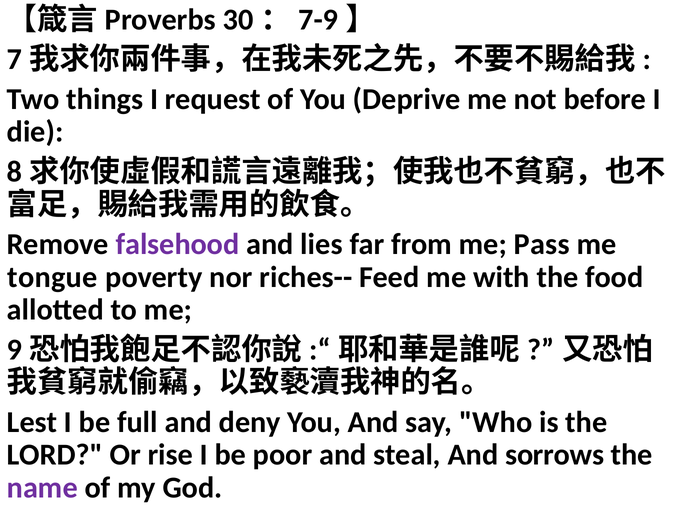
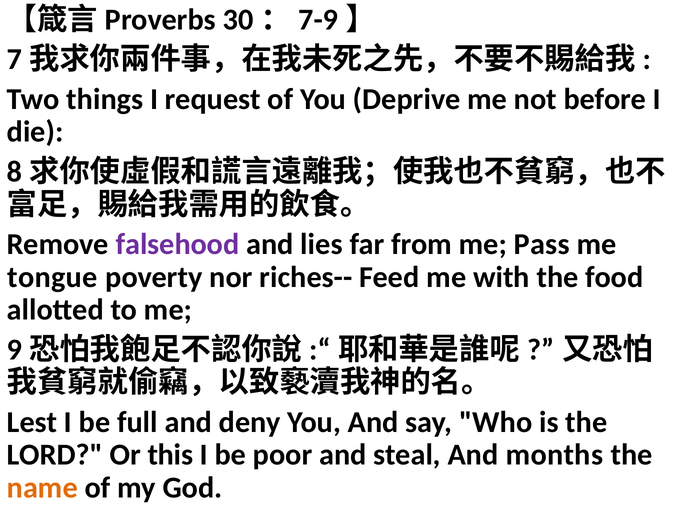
rise: rise -> this
sorrows: sorrows -> months
name colour: purple -> orange
